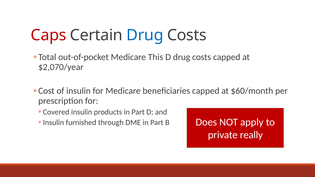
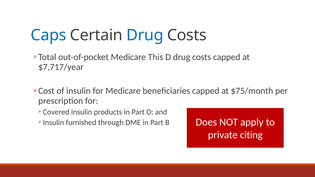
Caps colour: red -> blue
$2,070/year: $2,070/year -> $7,717/year
$60/month: $60/month -> $75/month
really: really -> citing
